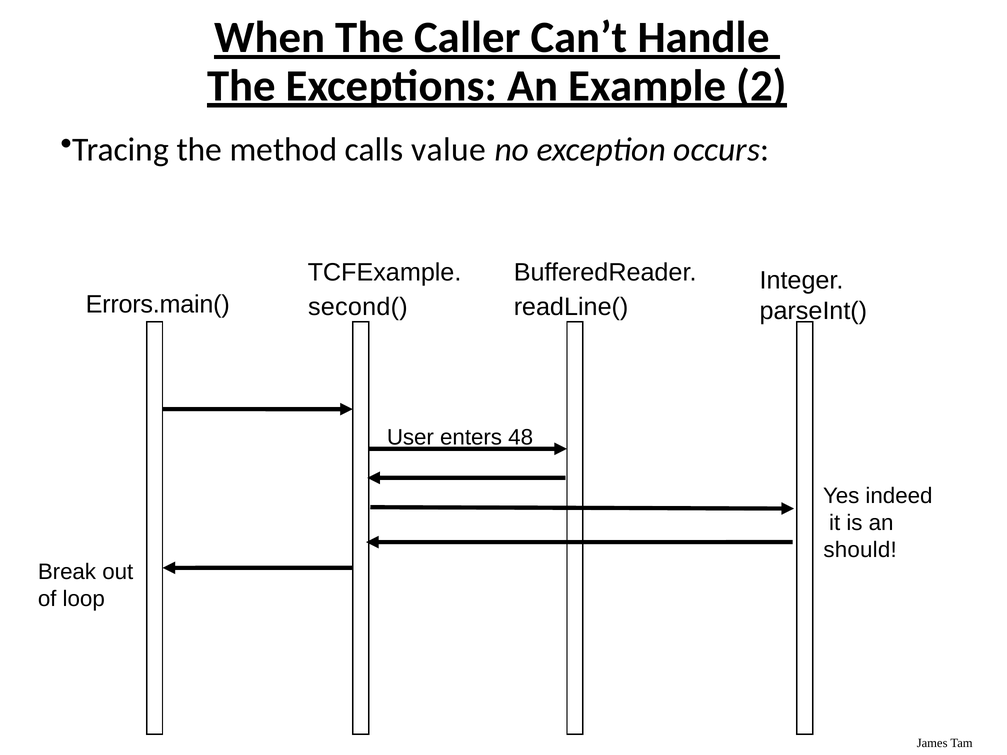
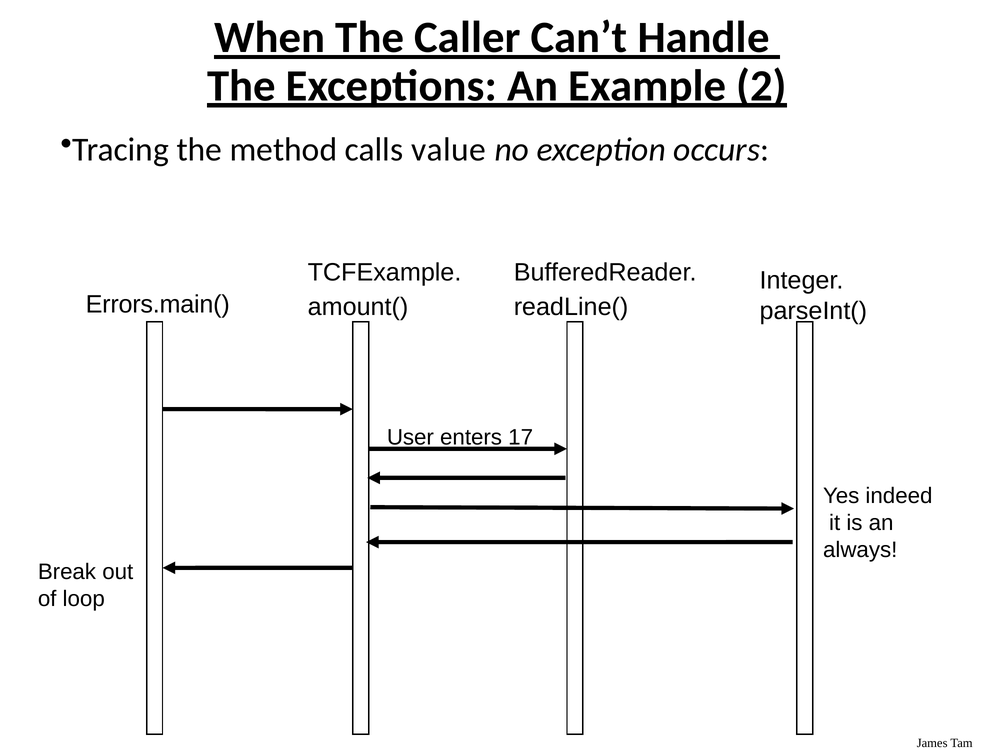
second(: second( -> amount(
48: 48 -> 17
should: should -> always
